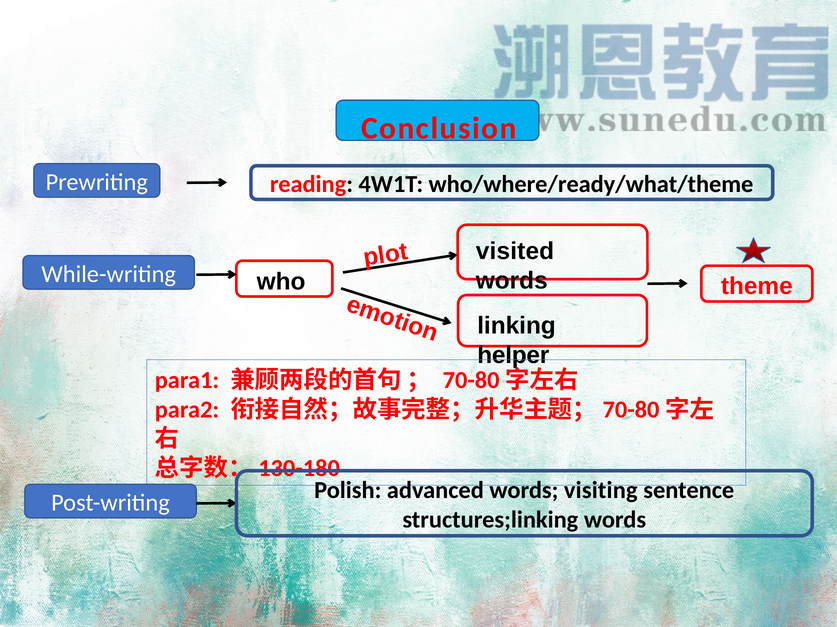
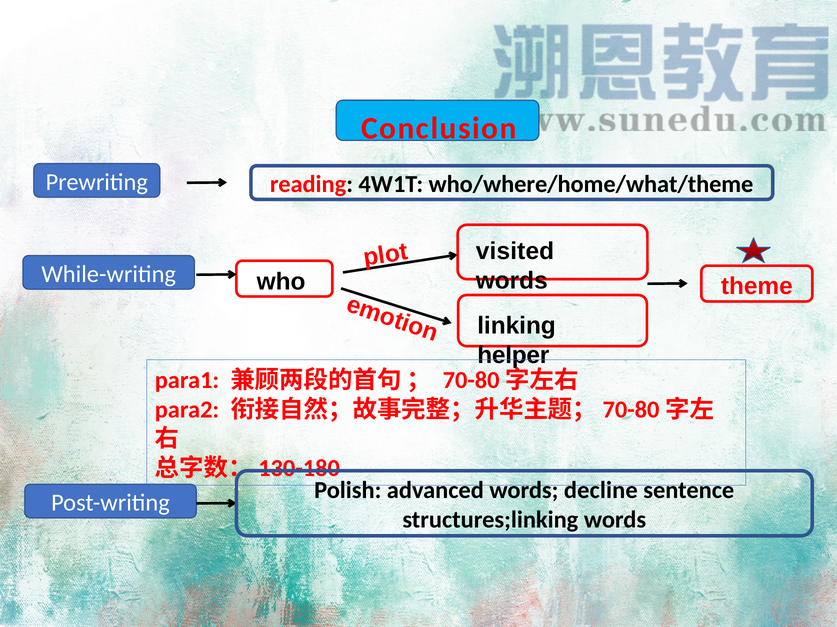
who/where/ready/what/theme: who/where/ready/what/theme -> who/where/home/what/theme
visiting: visiting -> decline
